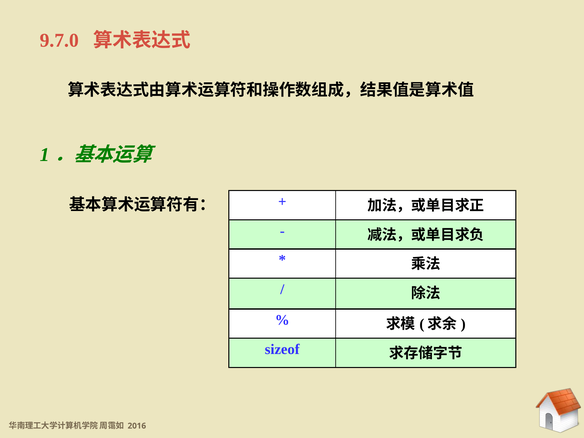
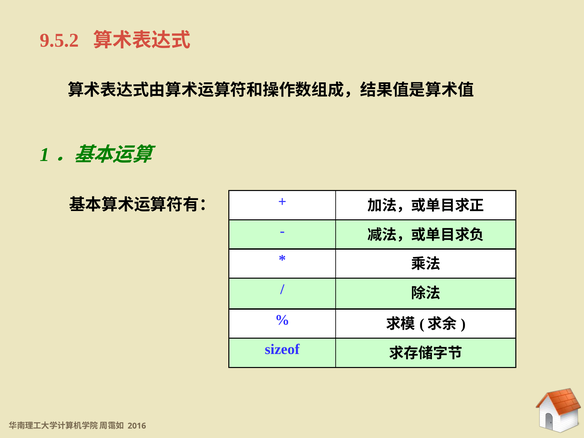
9.7.0: 9.7.0 -> 9.5.2
